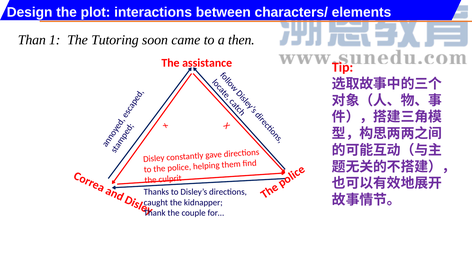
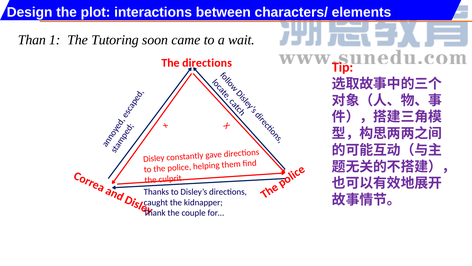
then: then -> wait
The assistance: assistance -> directions
